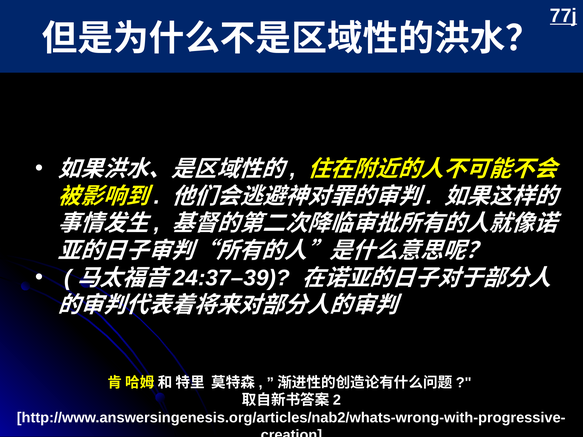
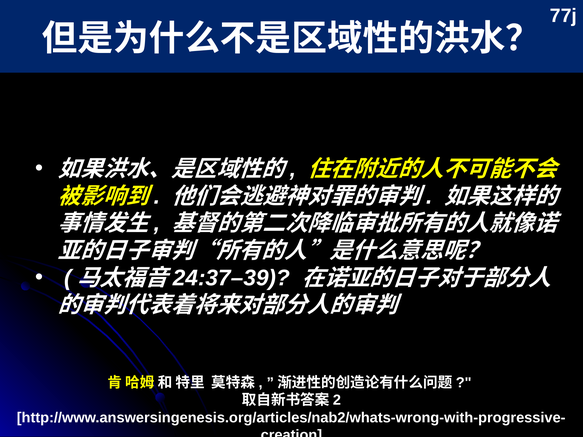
77j underline: present -> none
